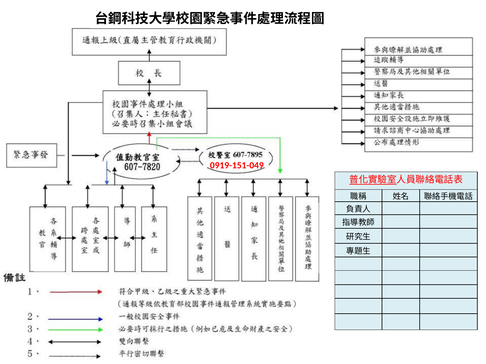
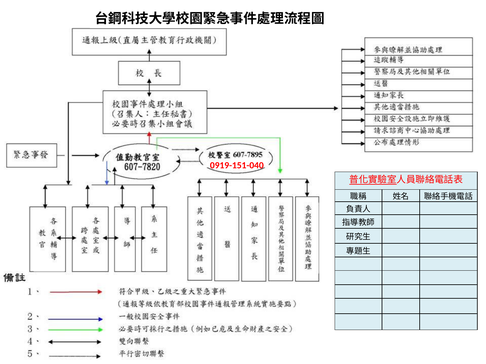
0919-151-049: 0919-151-049 -> 0919-151-040
